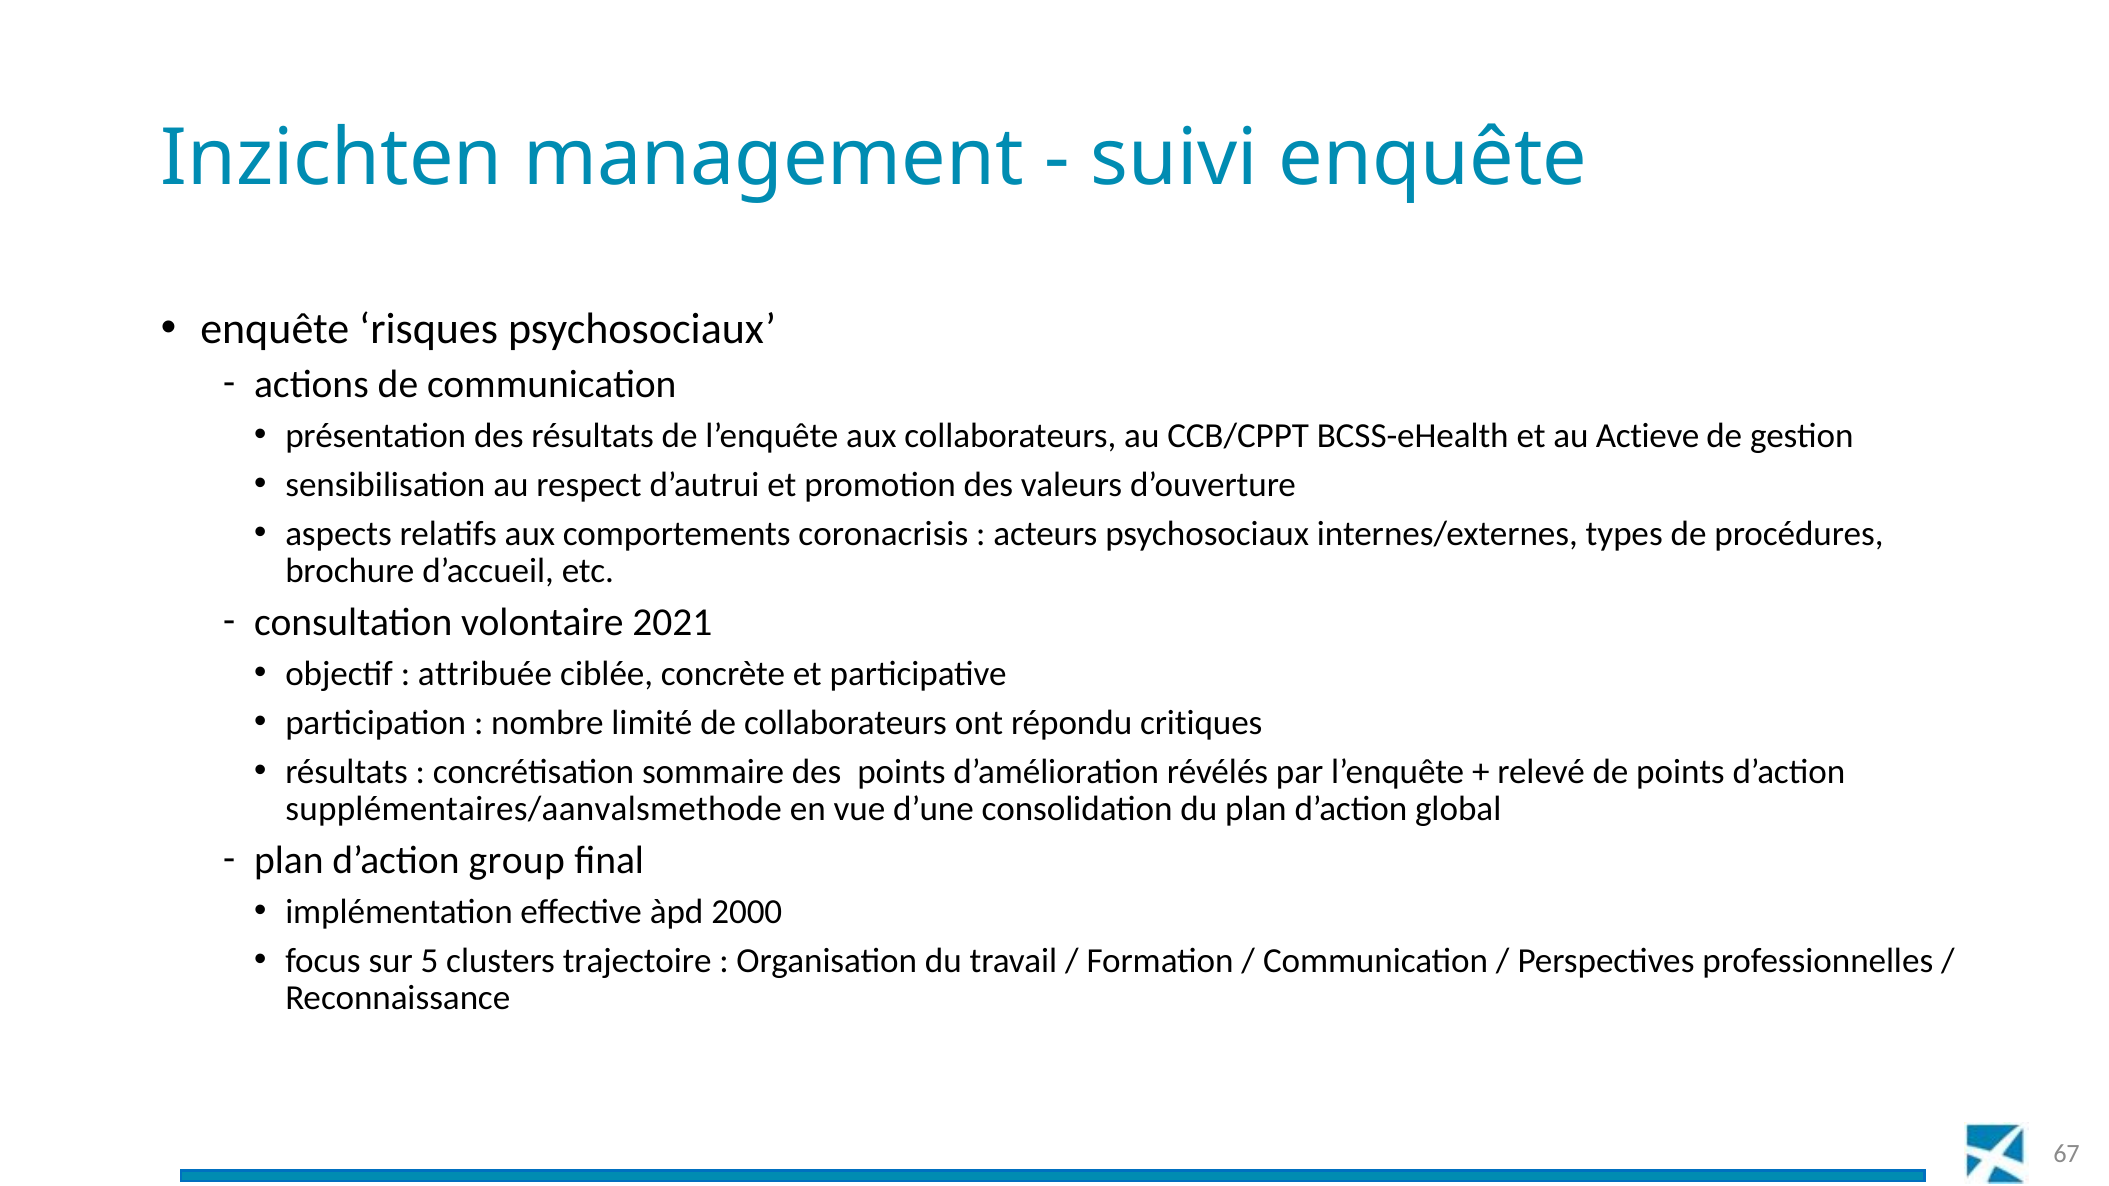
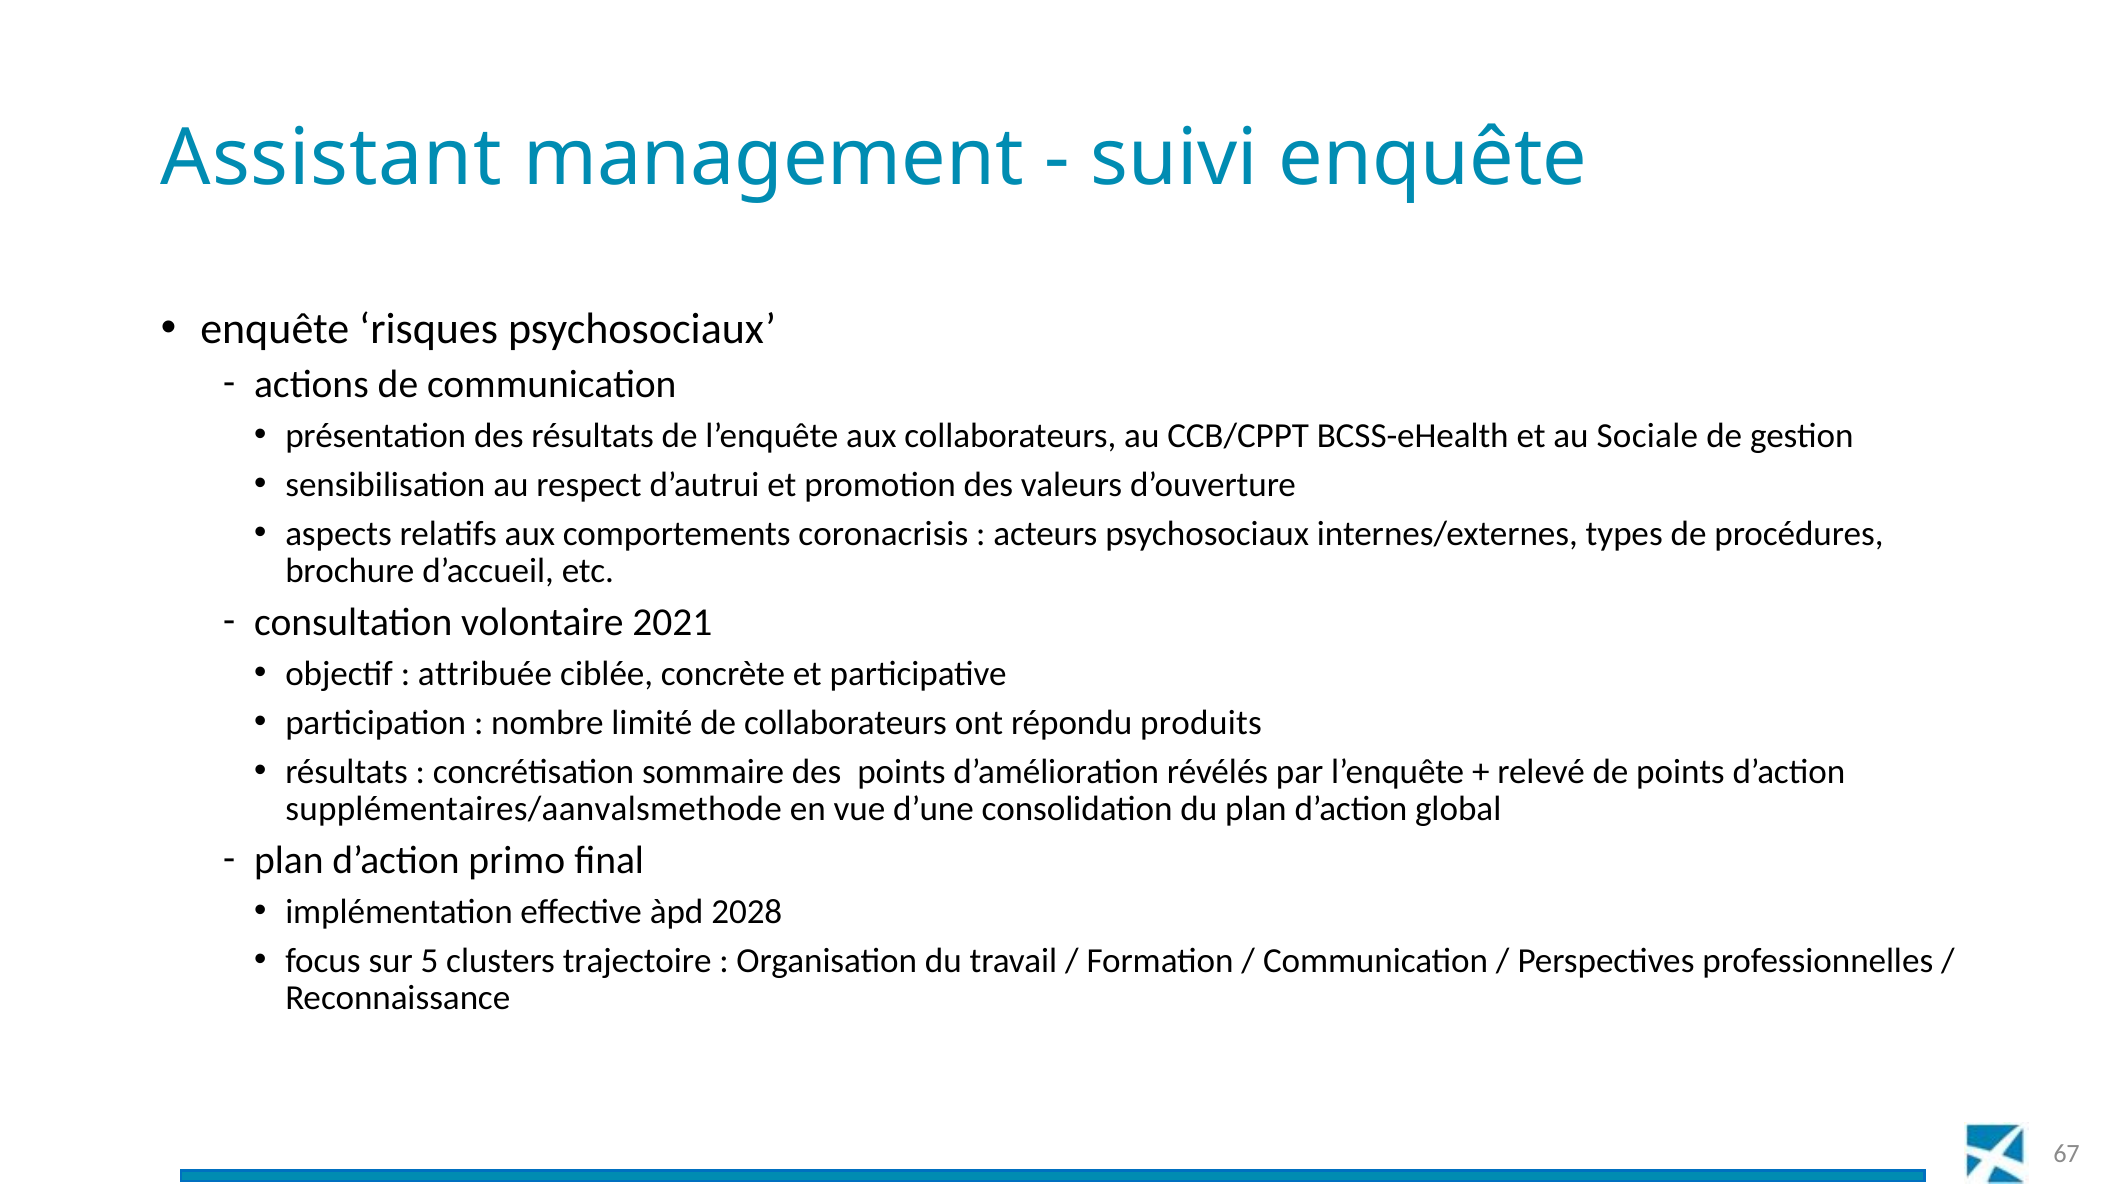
Inzichten: Inzichten -> Assistant
Actieve: Actieve -> Sociale
critiques: critiques -> produits
group: group -> primo
2000: 2000 -> 2028
